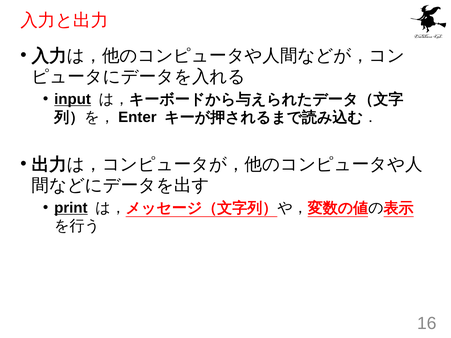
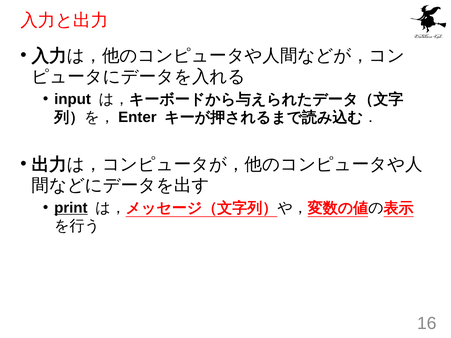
input underline: present -> none
